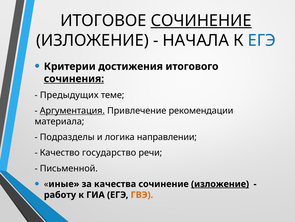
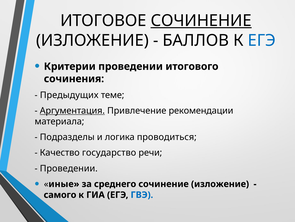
НАЧАЛА: НАЧАЛА -> БАЛЛОВ
Критерии достижения: достижения -> проведении
сочинения underline: present -> none
направлении: направлении -> проводиться
Письменной at (69, 168): Письменной -> Проведении
качества: качества -> среднего
изложение at (220, 183) underline: present -> none
работу: работу -> самого
ГВЭ colour: orange -> blue
